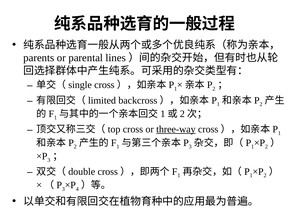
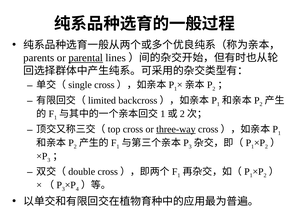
parental underline: none -> present
